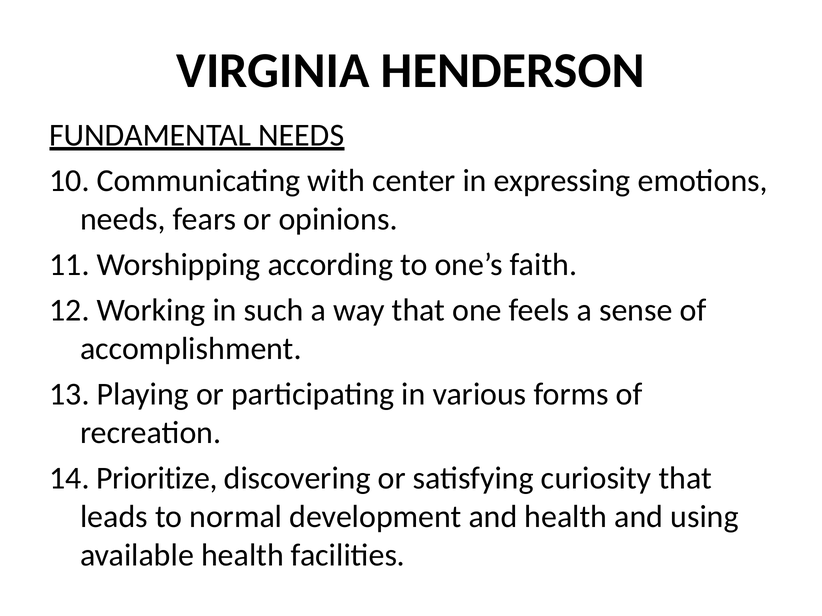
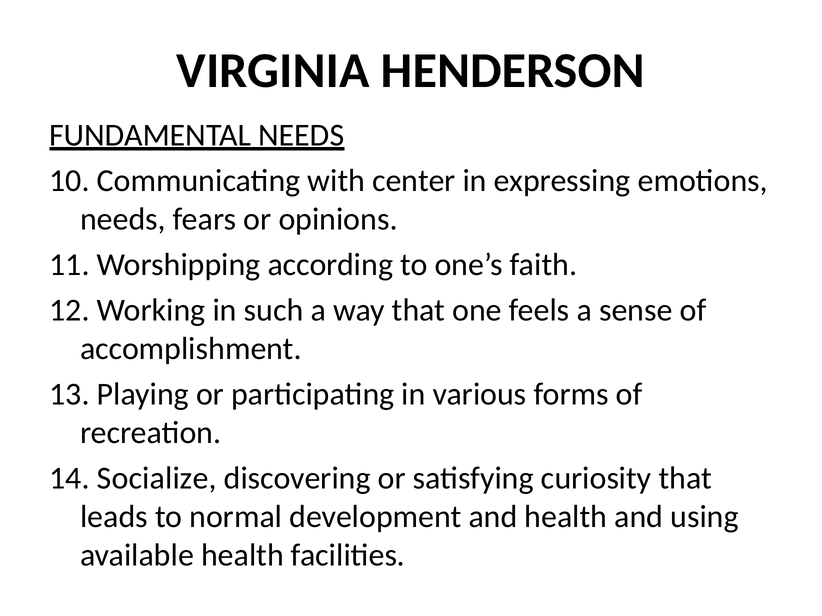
Prioritize: Prioritize -> Socialize
